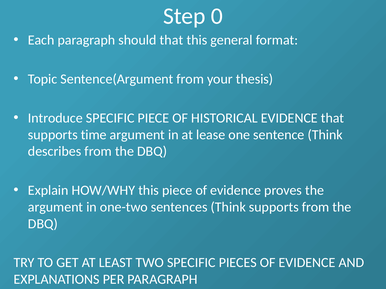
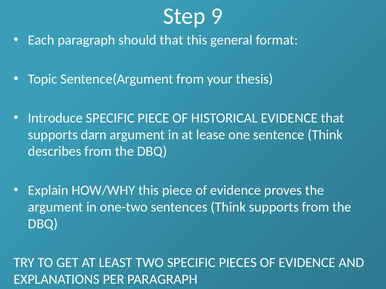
0: 0 -> 9
time: time -> darn
